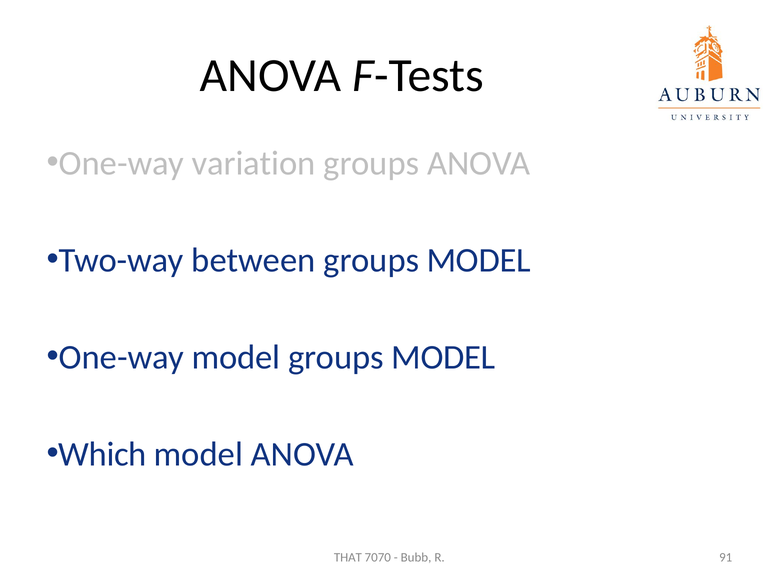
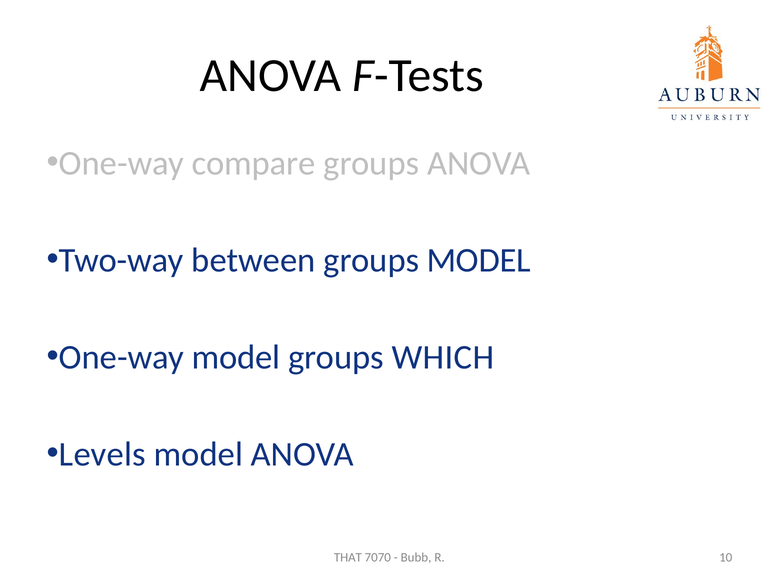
variation: variation -> compare
MODEL at (443, 358): MODEL -> WHICH
Which: Which -> Levels
91: 91 -> 10
